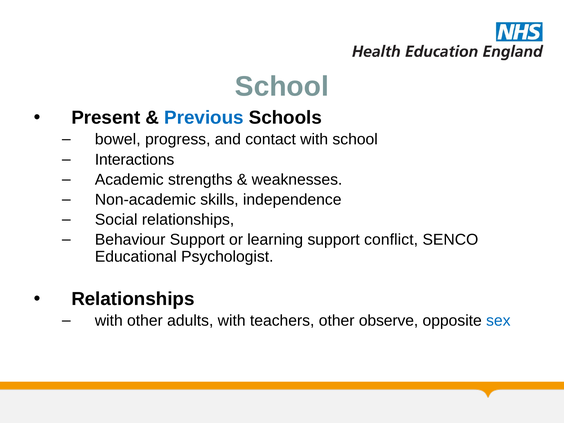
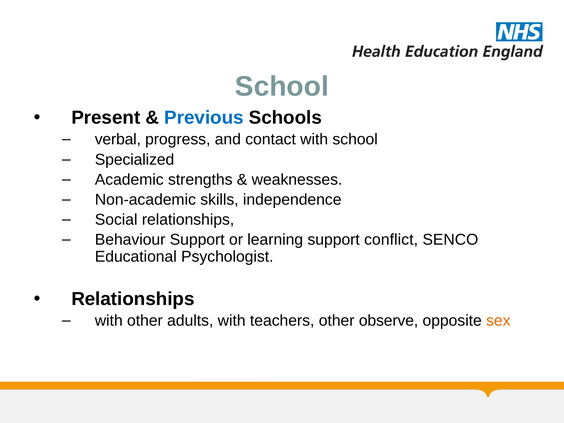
bowel: bowel -> verbal
Interactions: Interactions -> Specialized
sex colour: blue -> orange
